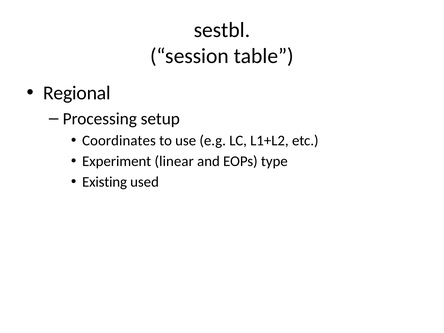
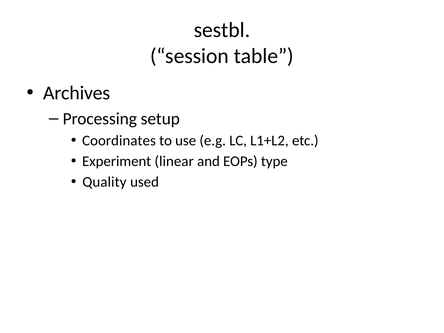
Regional: Regional -> Archives
Existing: Existing -> Quality
